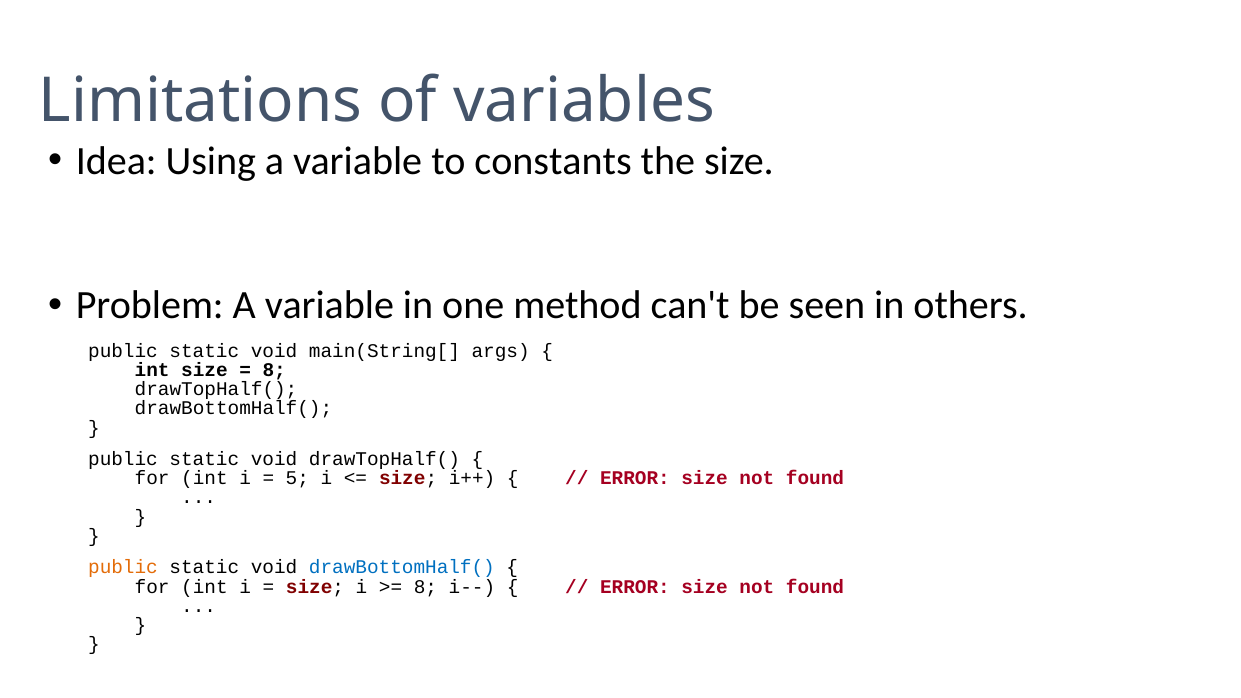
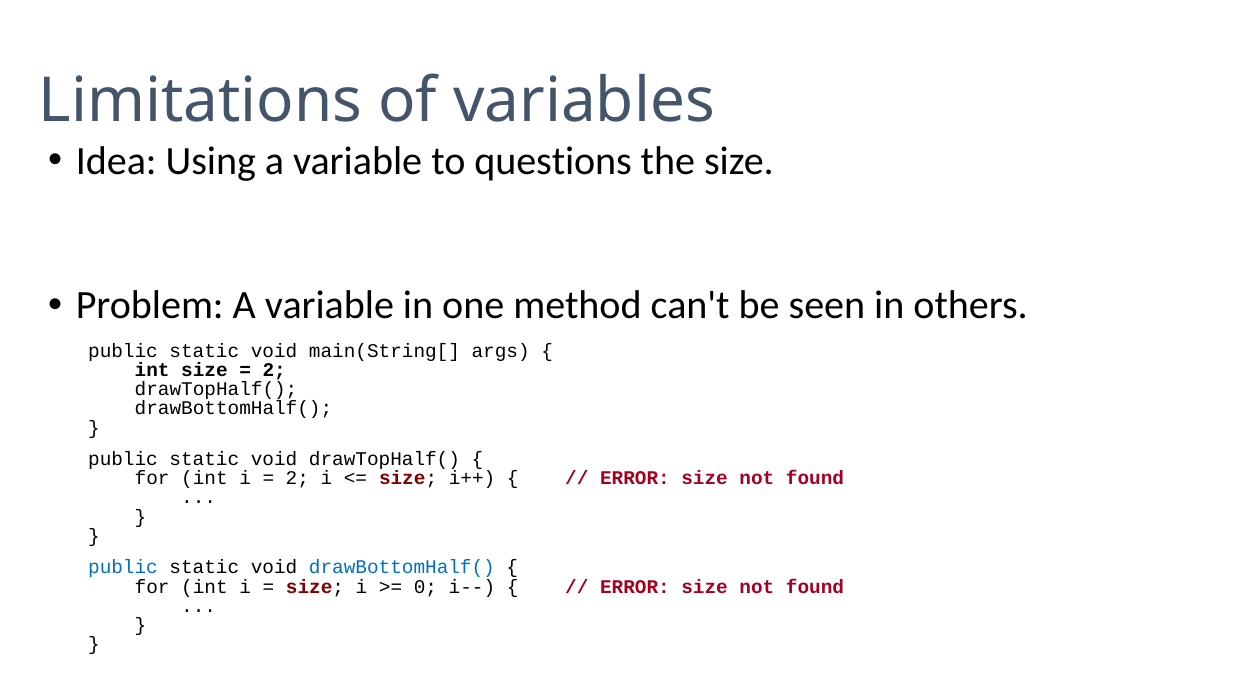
constants: constants -> questions
8 at (274, 370): 8 -> 2
5 at (297, 479): 5 -> 2
public at (123, 568) colour: orange -> blue
8 at (425, 587): 8 -> 0
